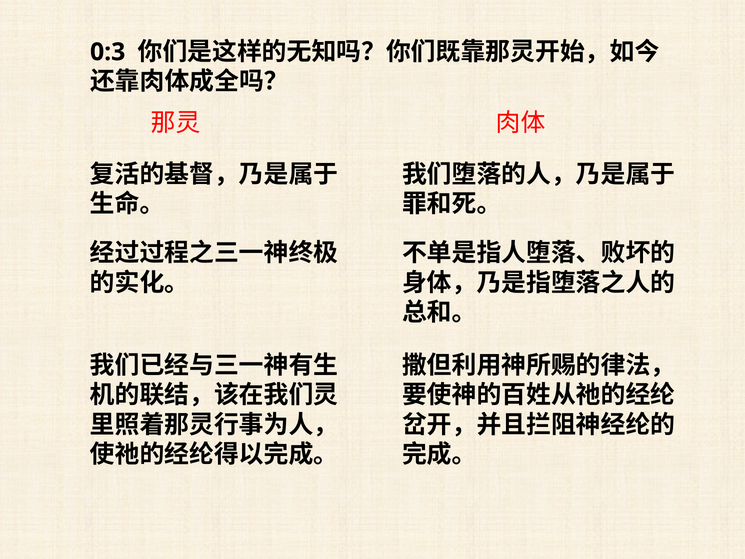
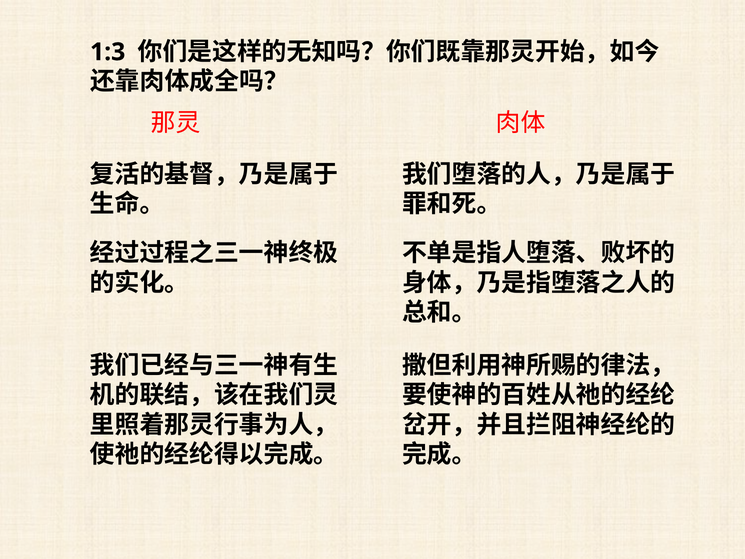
0:3: 0:3 -> 1:3
